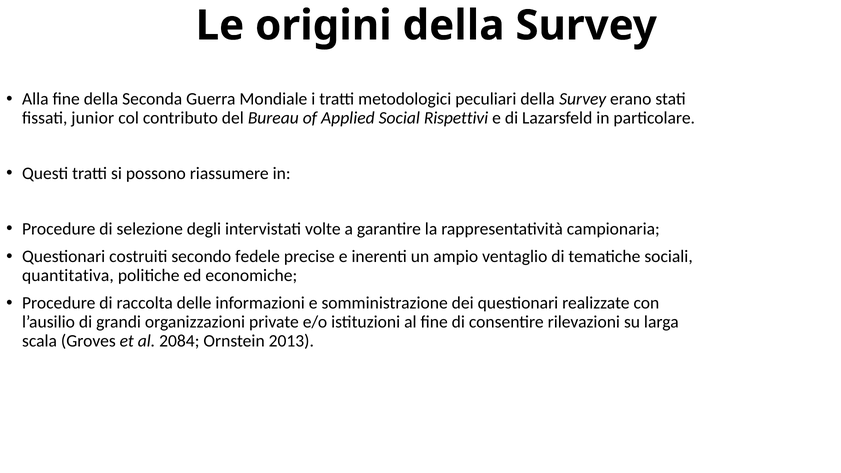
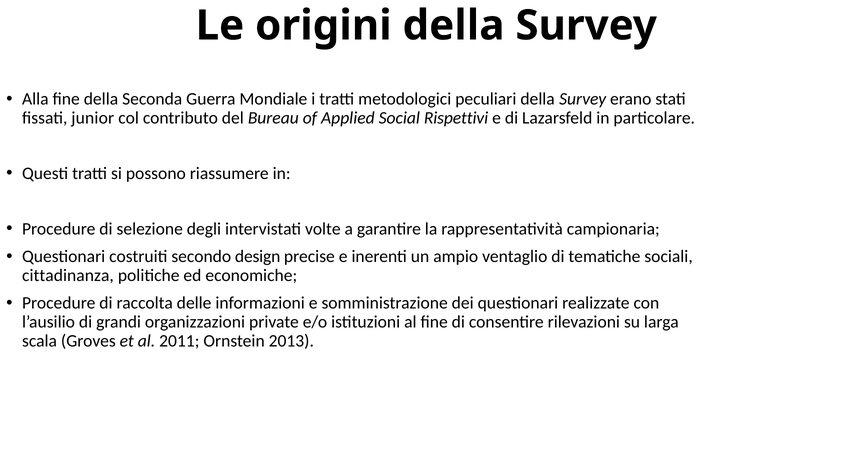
fedele: fedele -> design
quantitativa: quantitativa -> cittadinanza
2084: 2084 -> 2011
